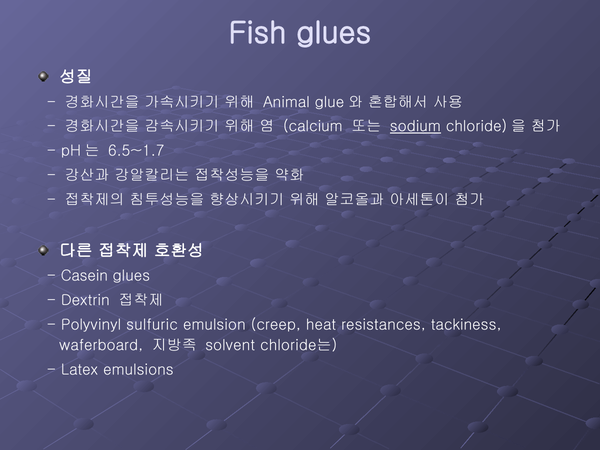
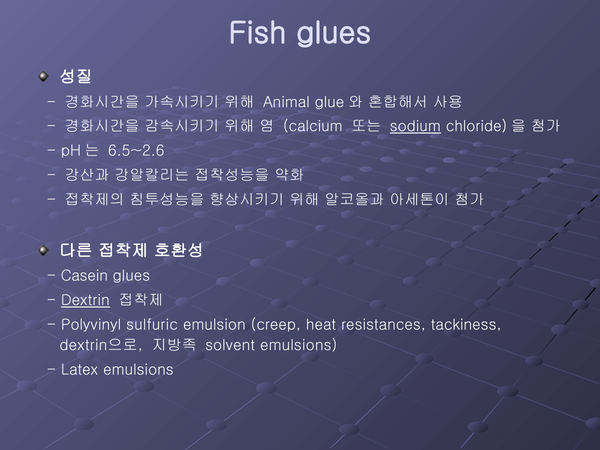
6.5~1.7: 6.5~1.7 -> 6.5~2.6
Dextrin underline: none -> present
waferboard: waferboard -> dextrin으로
solvent chloride는: chloride는 -> emulsions
